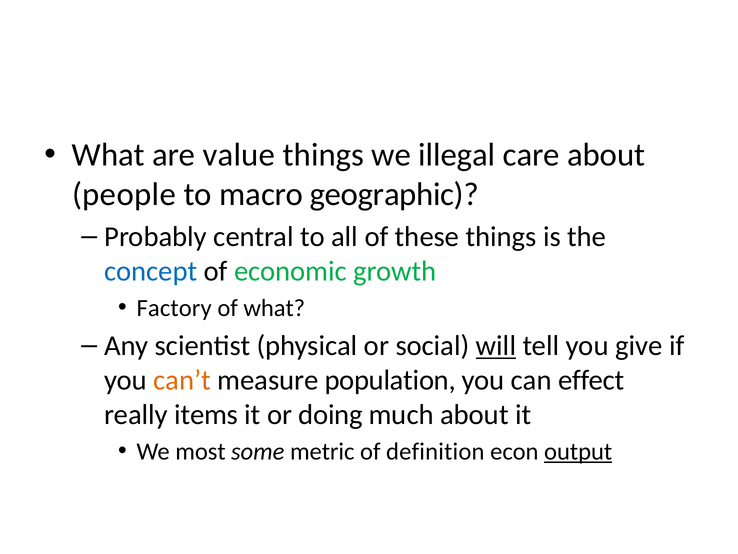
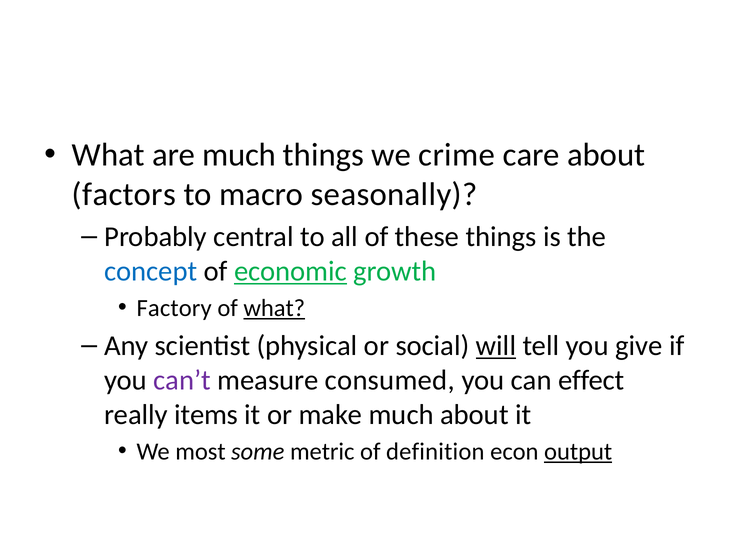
are value: value -> much
illegal: illegal -> crime
people: people -> factors
geographic: geographic -> seasonally
economic underline: none -> present
what at (274, 308) underline: none -> present
can’t colour: orange -> purple
population: population -> consumed
doing: doing -> make
